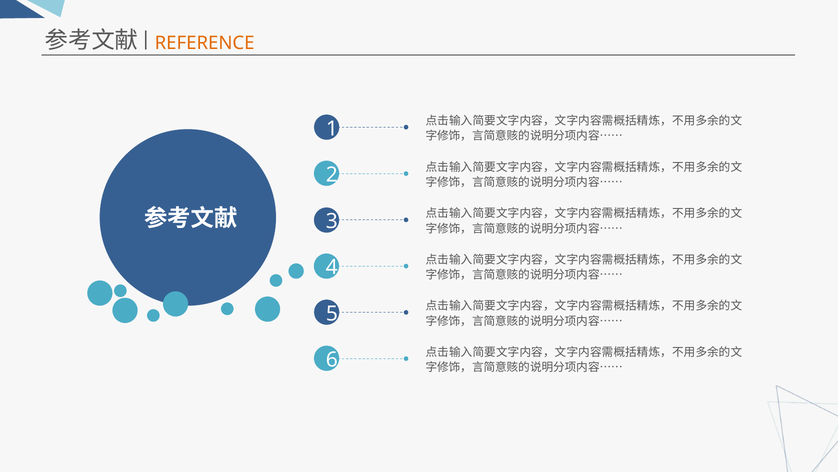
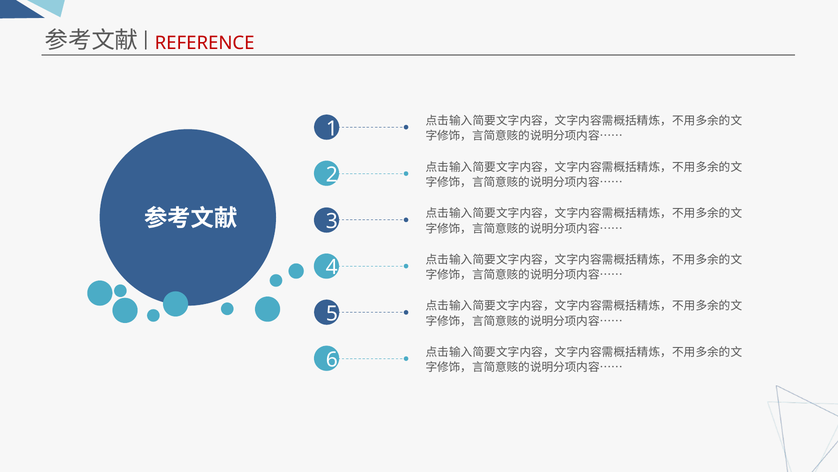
REFERENCE colour: orange -> red
